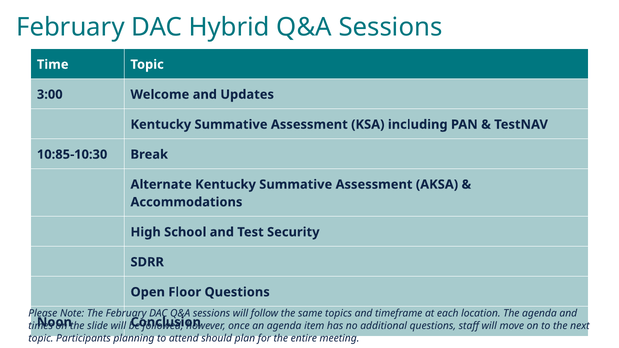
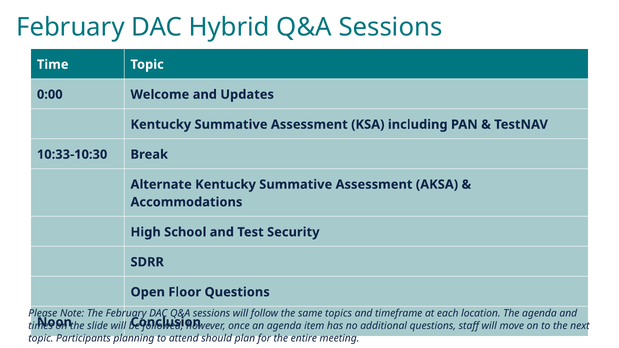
3:00: 3:00 -> 0:00
10:85-10:30: 10:85-10:30 -> 10:33-10:30
